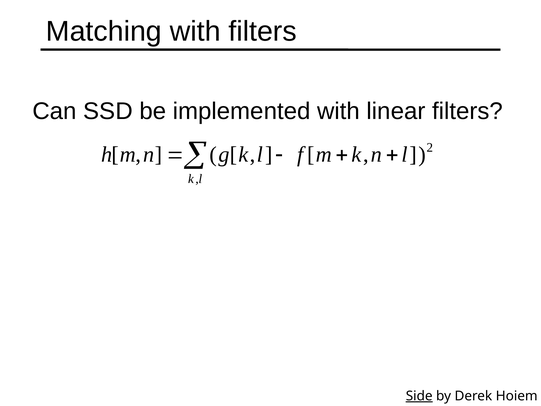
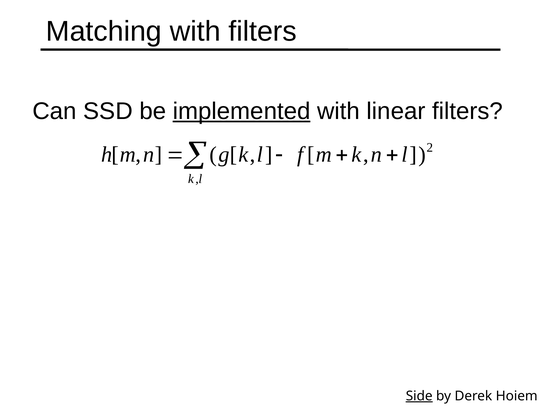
implemented underline: none -> present
